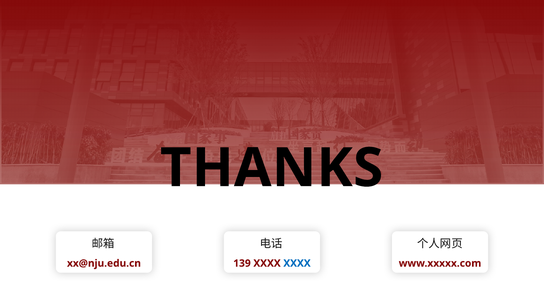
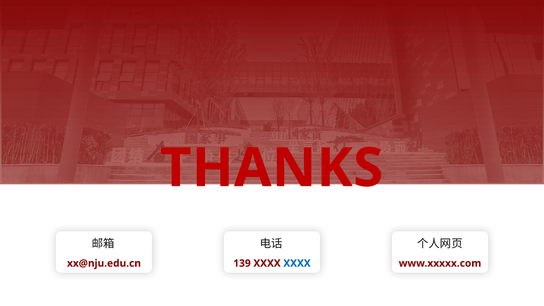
THANKS colour: black -> red
